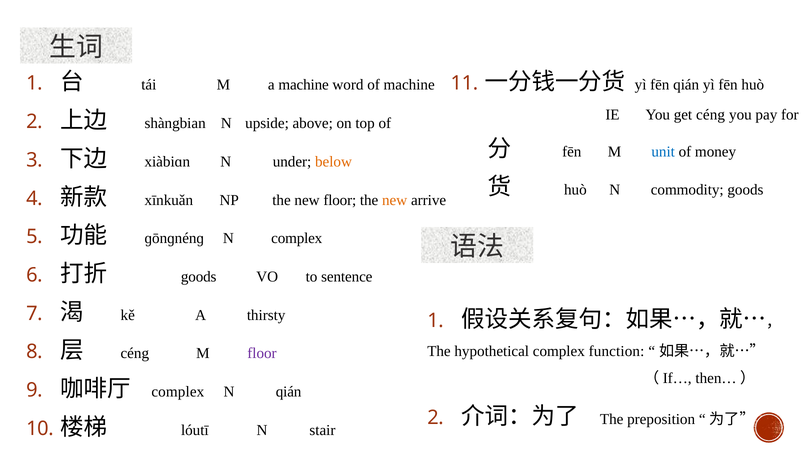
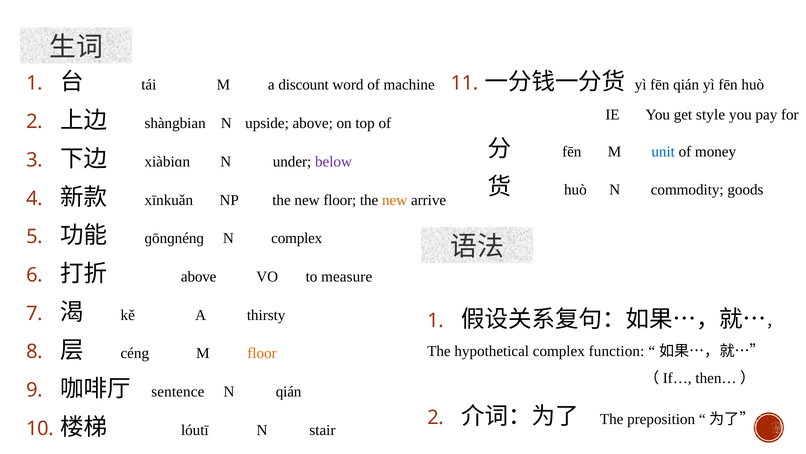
a machine: machine -> discount
get céng: céng -> style
below colour: orange -> purple
goods at (199, 276): goods -> above
sentence: sentence -> measure
floor at (262, 353) colour: purple -> orange
complex at (178, 391): complex -> sentence
